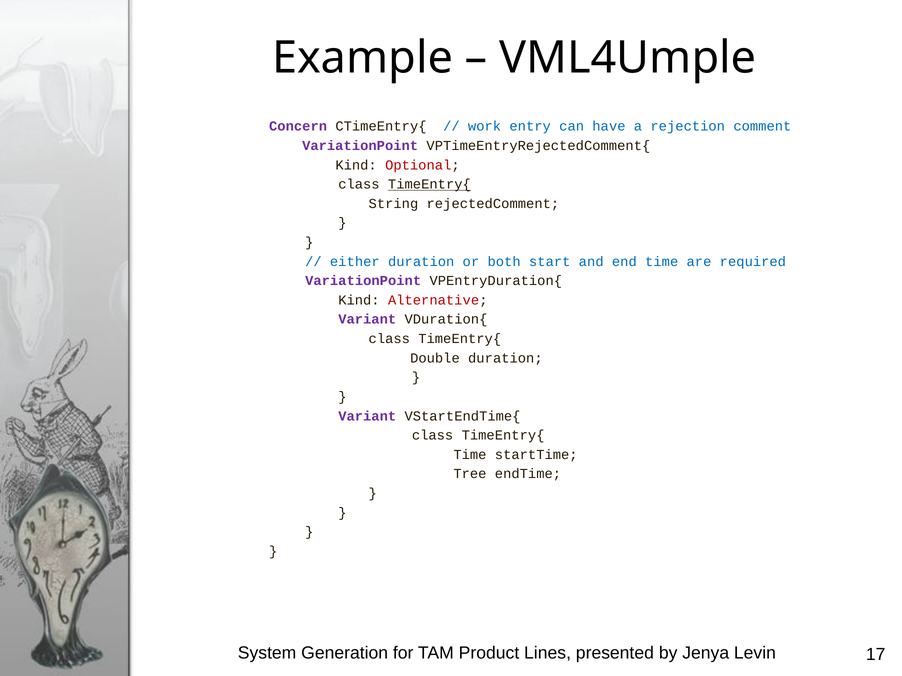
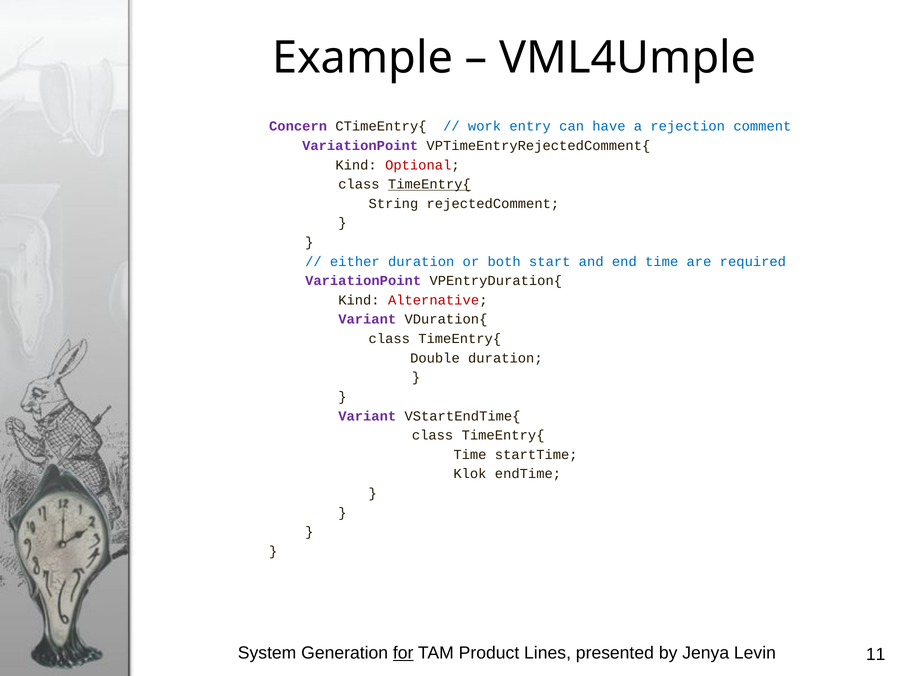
Tree: Tree -> Klok
for underline: none -> present
17: 17 -> 11
